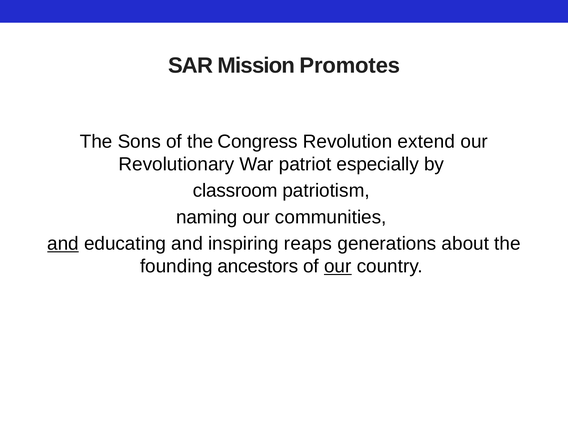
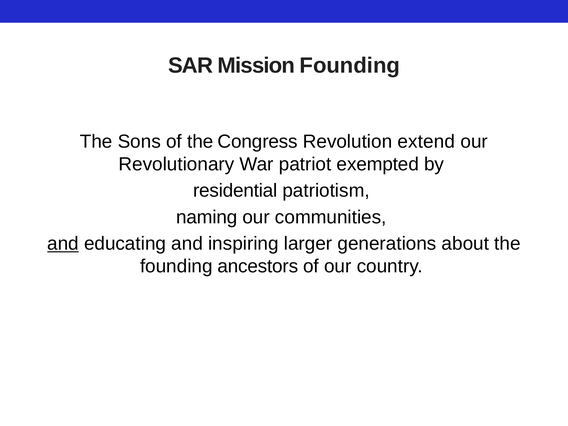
Mission Promotes: Promotes -> Founding
especially: especially -> exempted
classroom: classroom -> residential
reaps: reaps -> larger
our at (338, 266) underline: present -> none
